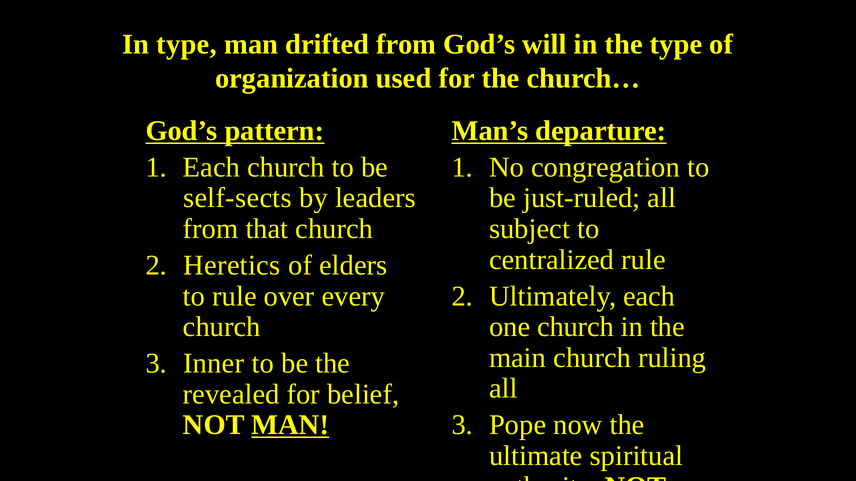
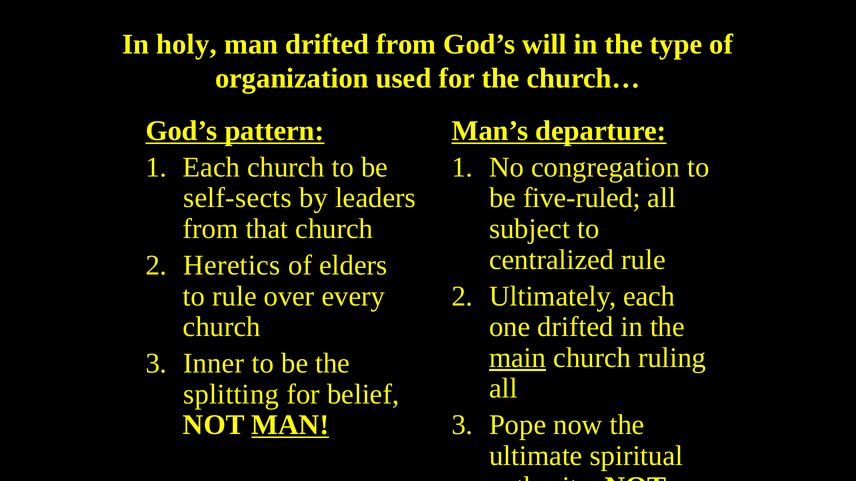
In type: type -> holy
just-ruled: just-ruled -> five-ruled
one church: church -> drifted
main underline: none -> present
revealed: revealed -> splitting
